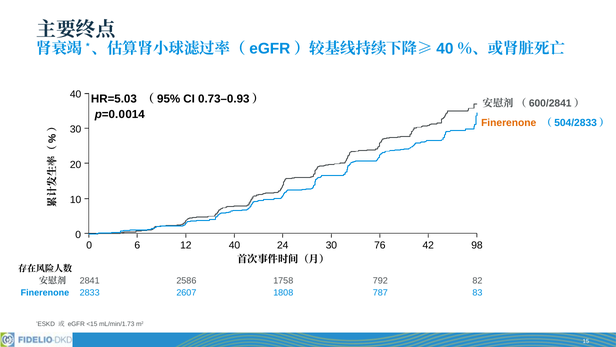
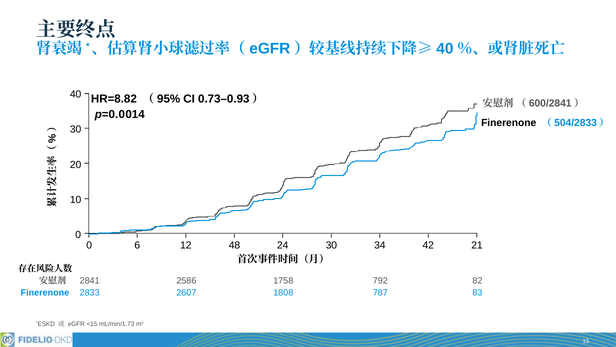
HR=5.03: HR=5.03 -> HR=8.82
Finerenone at (509, 123) colour: orange -> black
12 40: 40 -> 48
76: 76 -> 34
98: 98 -> 21
